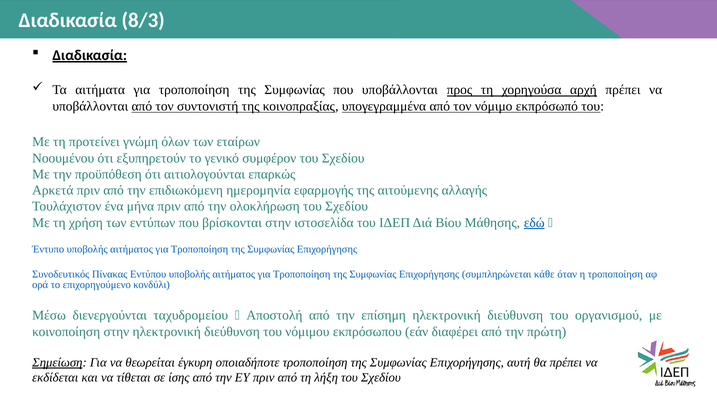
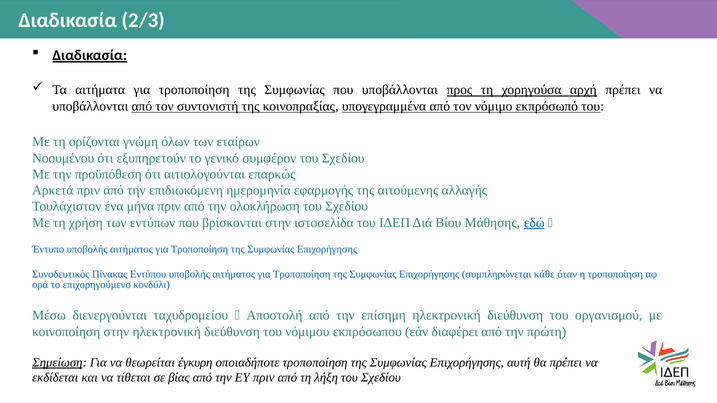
8/3: 8/3 -> 2/3
προτείνει: προτείνει -> ορίζονται
ίσης: ίσης -> βίας
